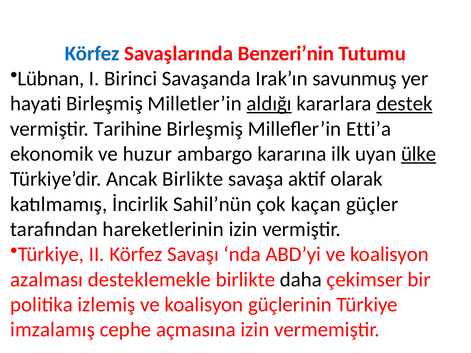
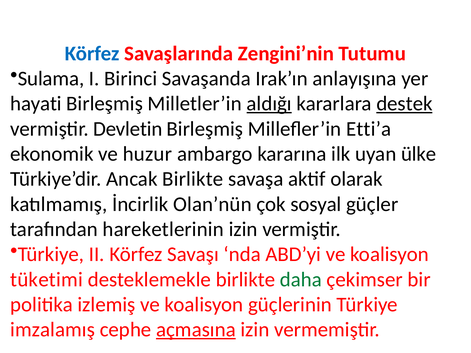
Benzeri’nin: Benzeri’nin -> Zengini’nin
Lübnan: Lübnan -> Sulama
savunmuş: savunmuş -> anlayışına
Tarihine: Tarihine -> Devletin
ülke underline: present -> none
Sahil’nün: Sahil’nün -> Olan’nün
kaçan: kaçan -> sosyal
azalması: azalması -> tüketimi
daha colour: black -> green
açmasına underline: none -> present
